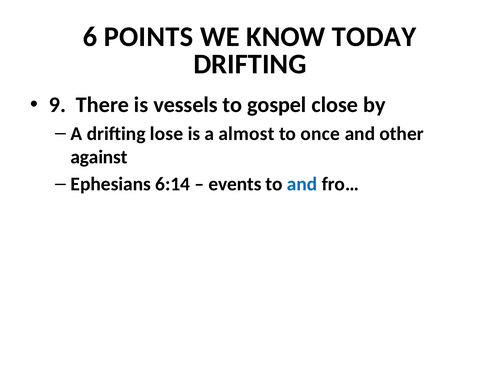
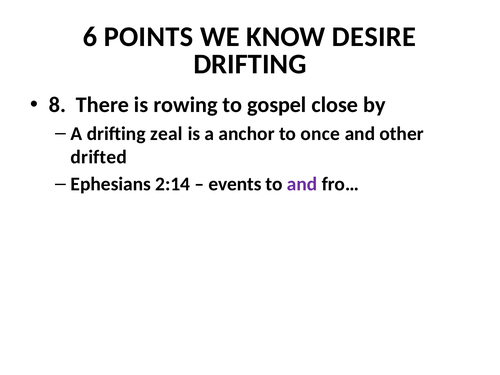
TODAY: TODAY -> DESIRE
9: 9 -> 8
vessels: vessels -> rowing
lose: lose -> zeal
almost: almost -> anchor
against: against -> drifted
6:14: 6:14 -> 2:14
and at (302, 184) colour: blue -> purple
